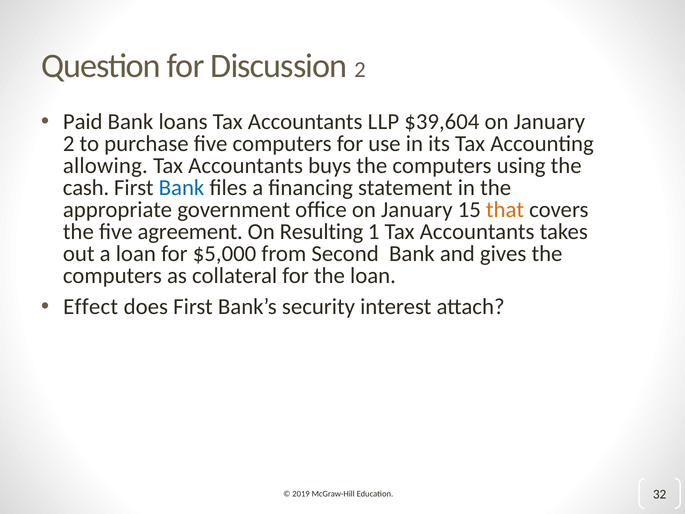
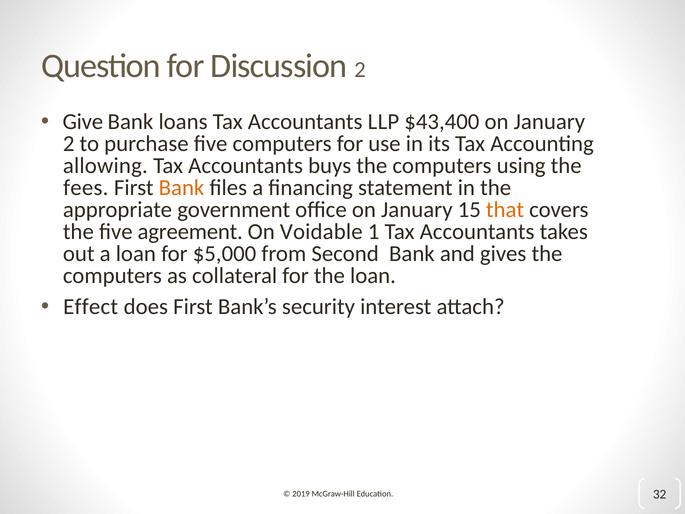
Paid: Paid -> Give
$39,604: $39,604 -> $43,400
cash: cash -> fees
Bank at (182, 188) colour: blue -> orange
Resulting: Resulting -> Voidable
